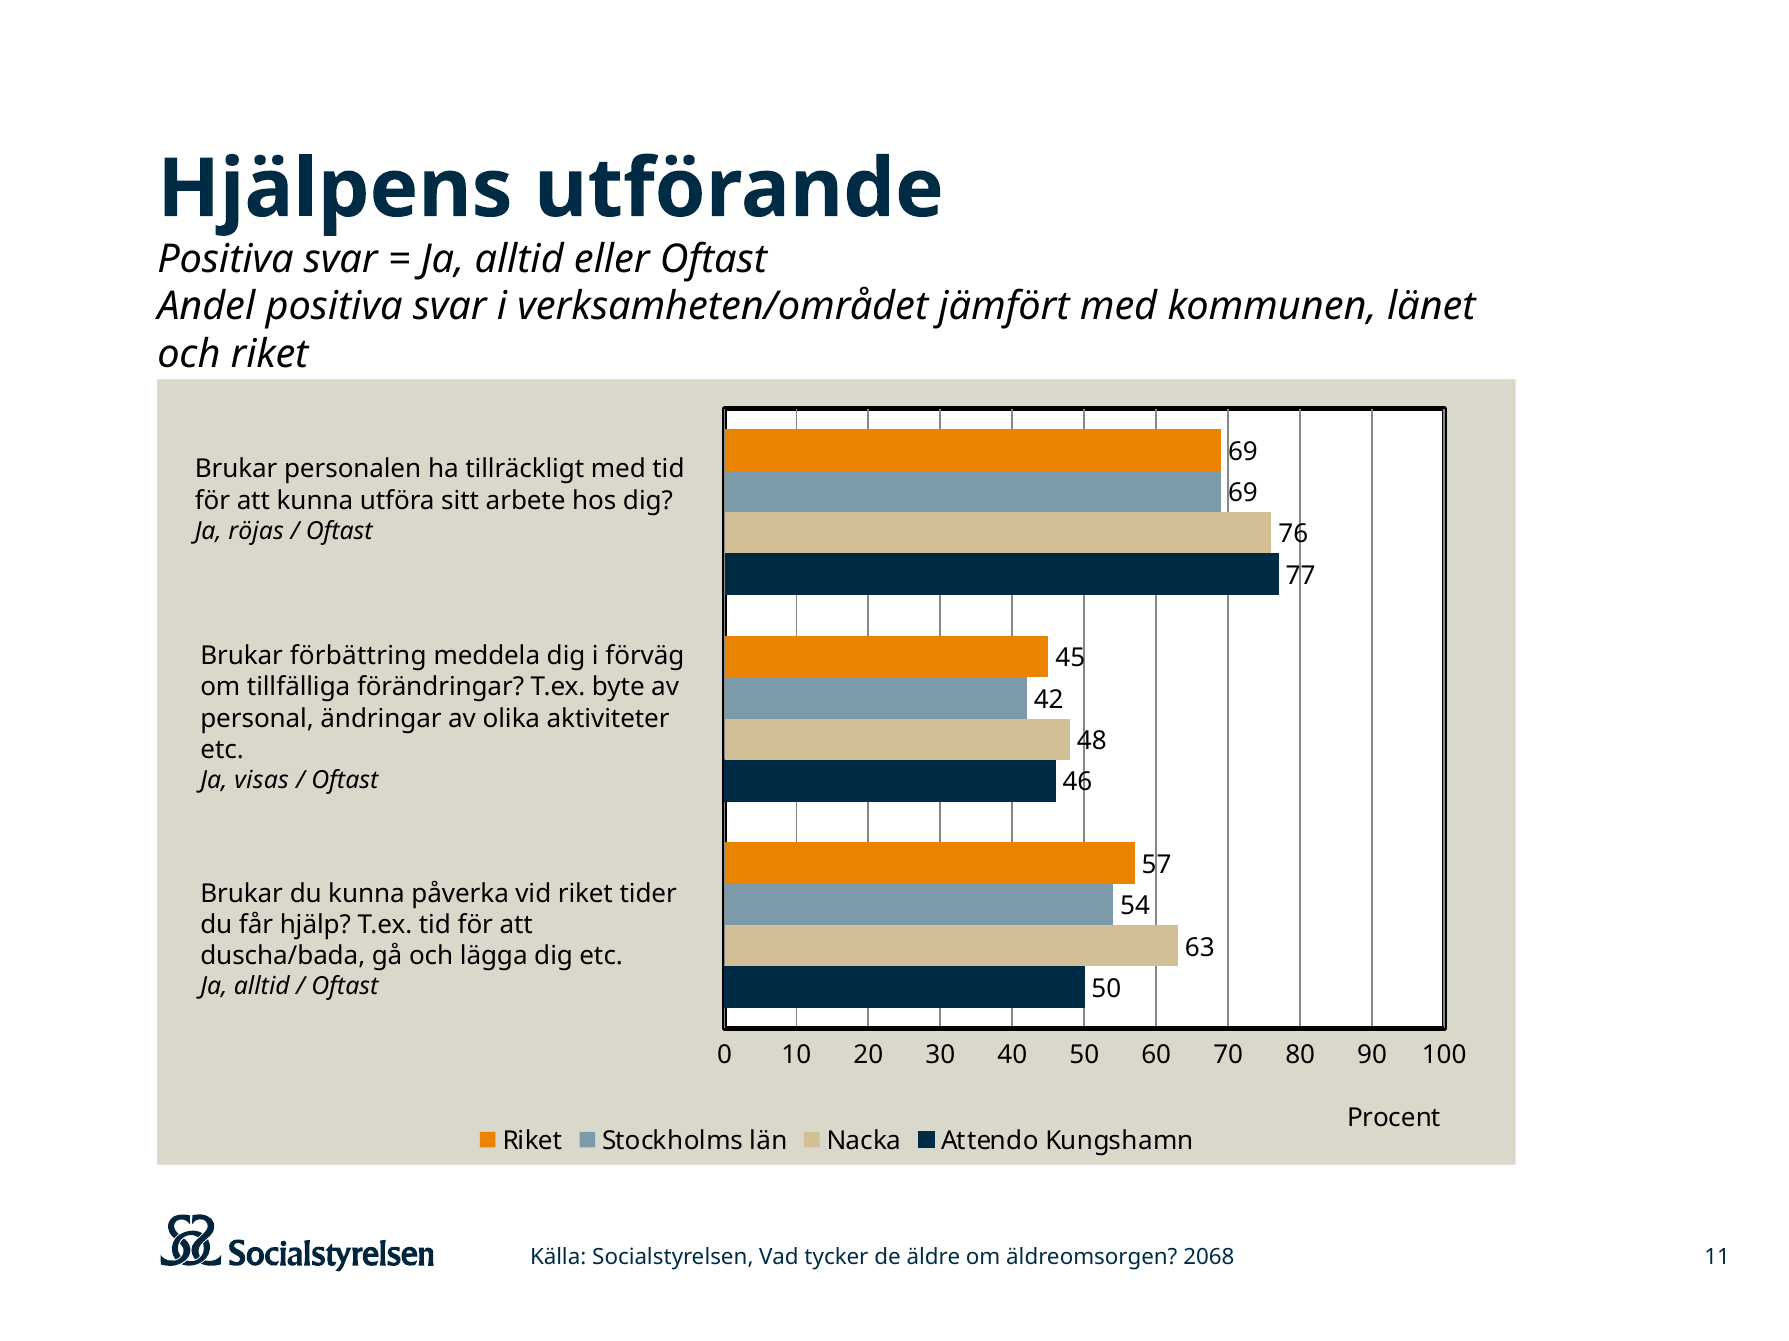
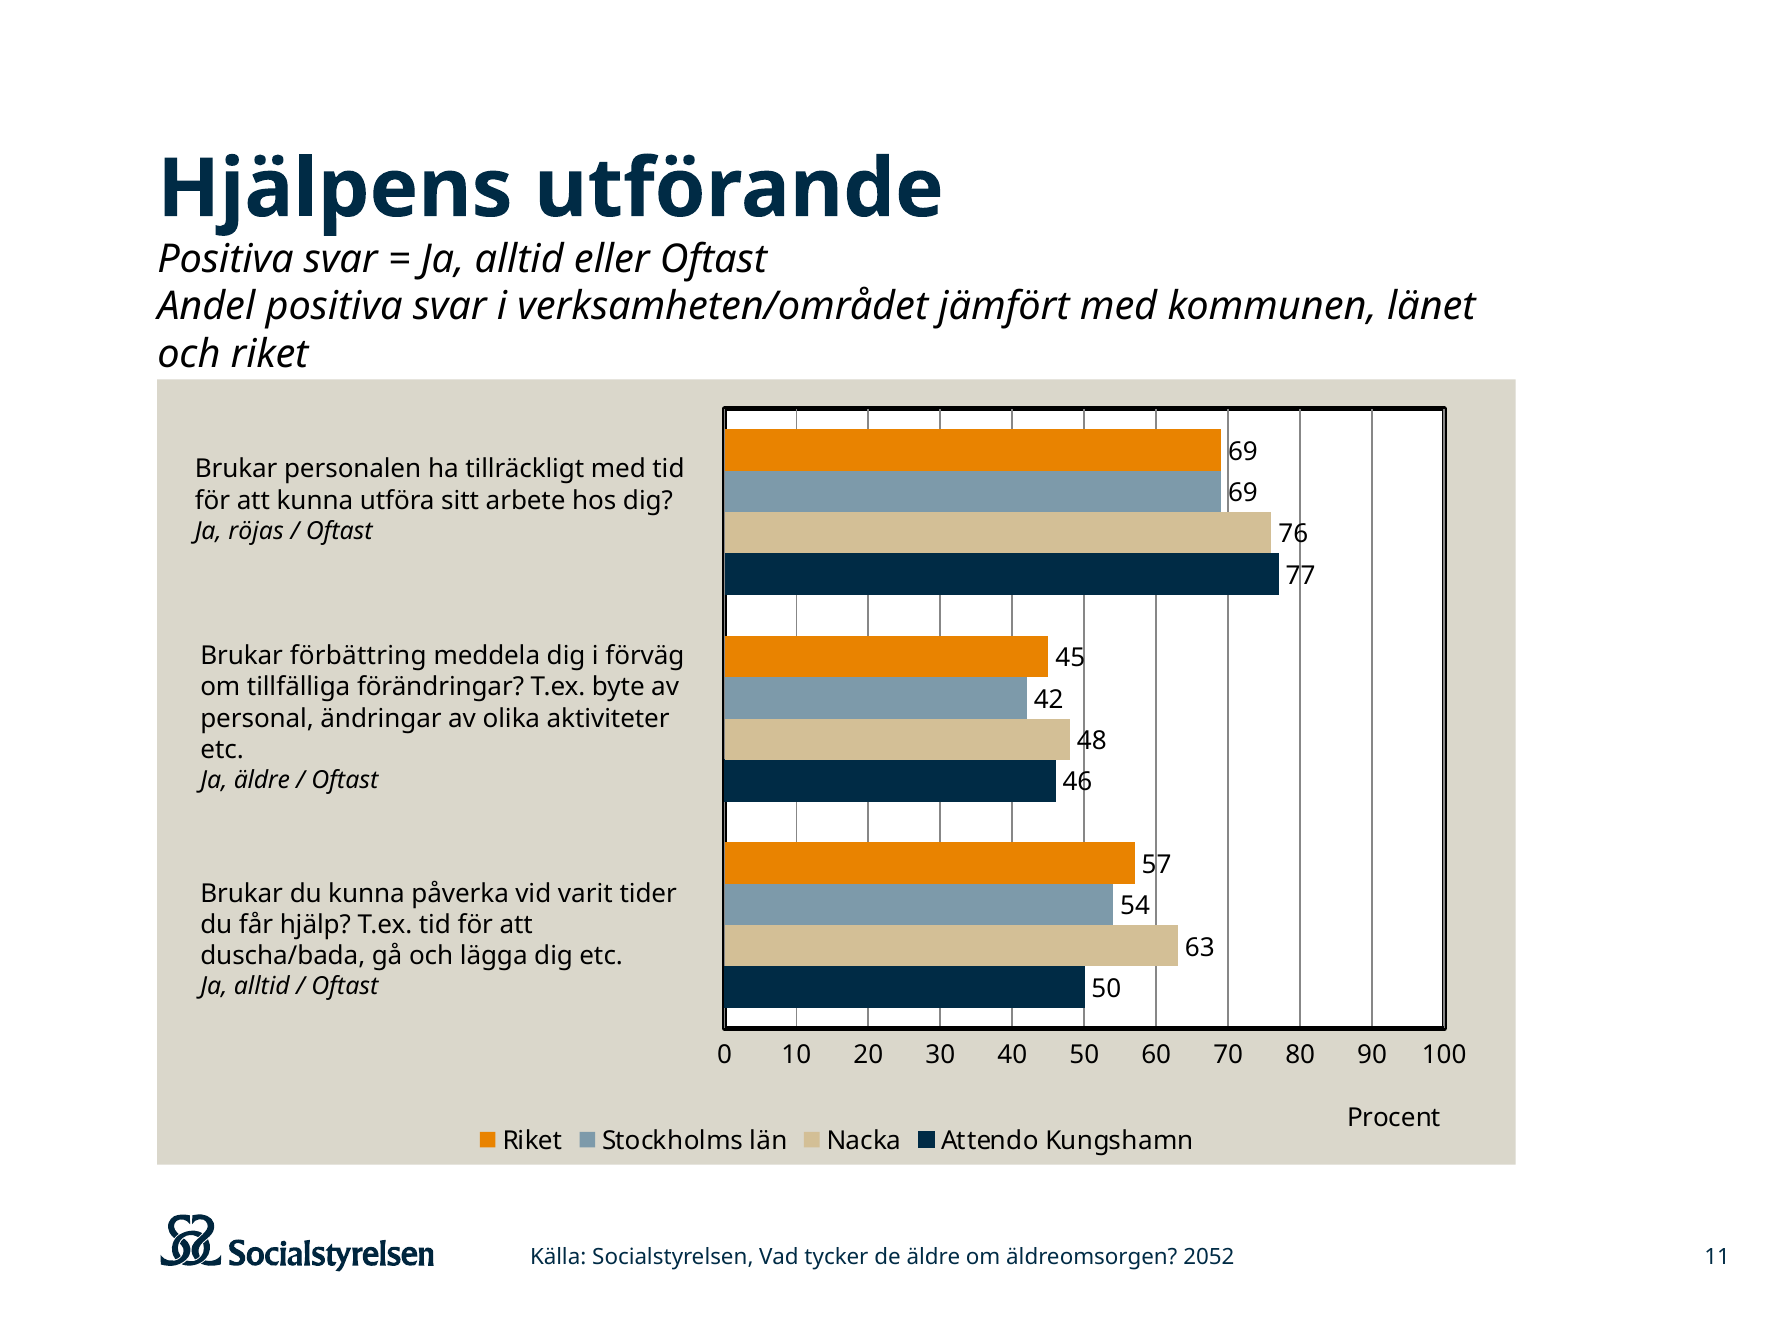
Ja visas: visas -> äldre
vid riket: riket -> varit
2068: 2068 -> 2052
